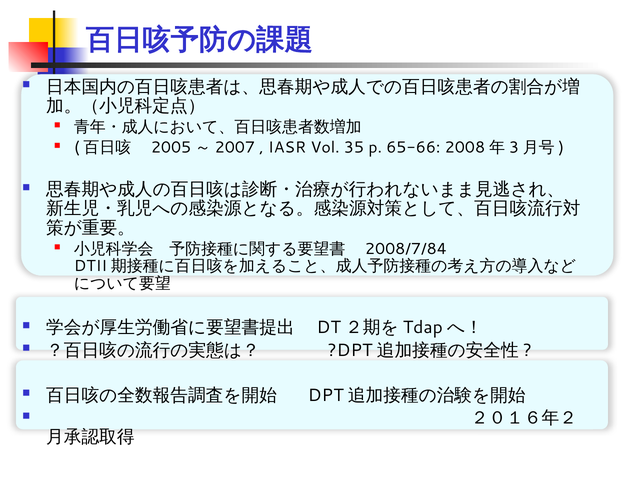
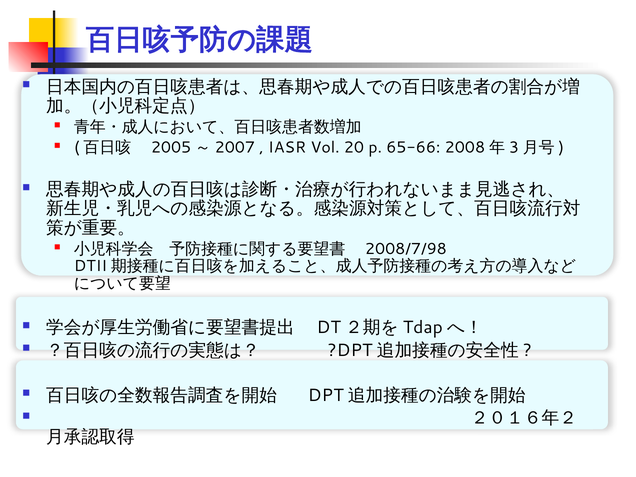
35: 35 -> 20
2008/7/84: 2008/7/84 -> 2008/7/98
